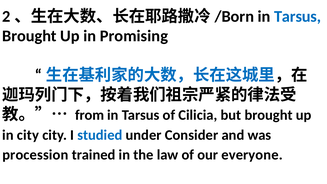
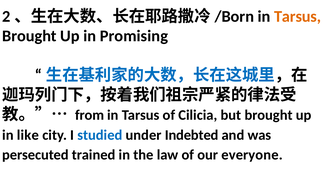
Tarsus at (298, 16) colour: blue -> orange
in city: city -> like
Consider: Consider -> Indebted
procession: procession -> persecuted
